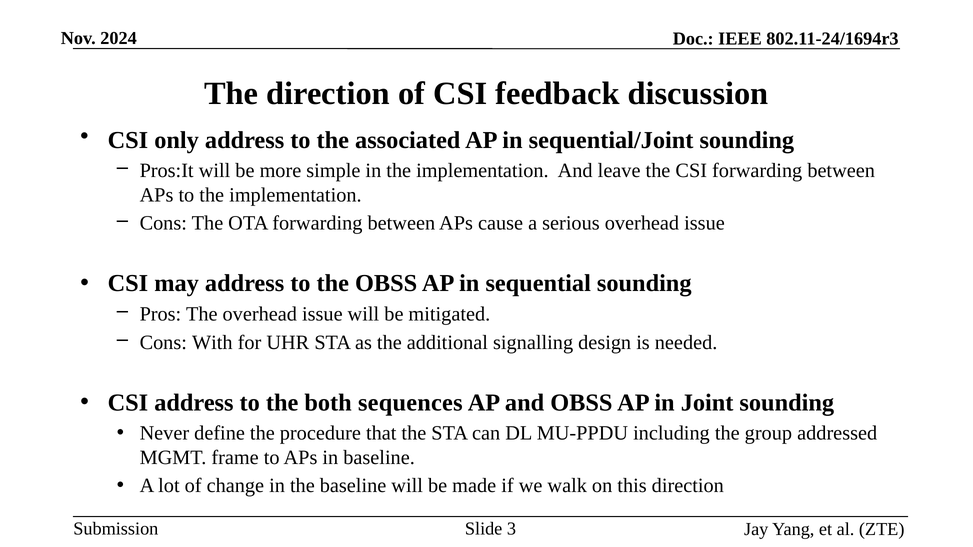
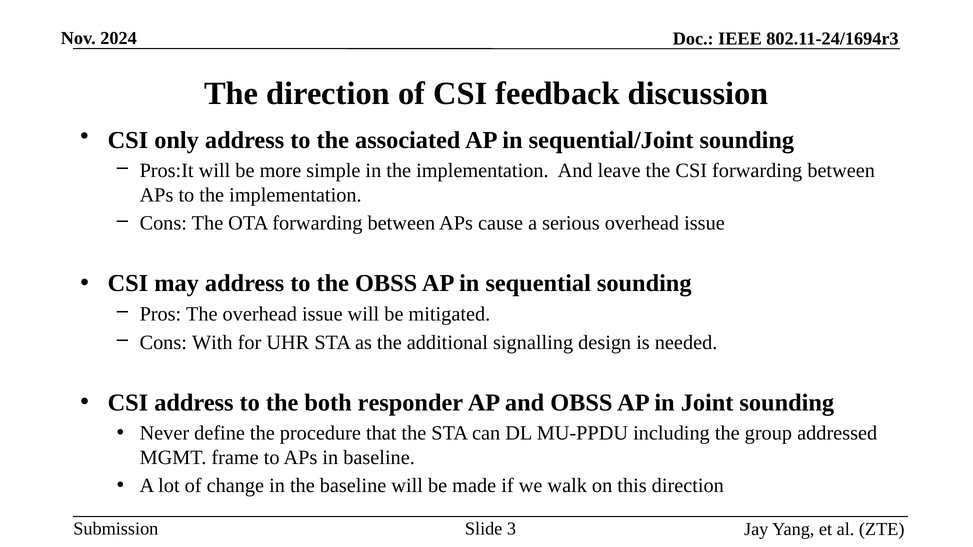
sequences: sequences -> responder
